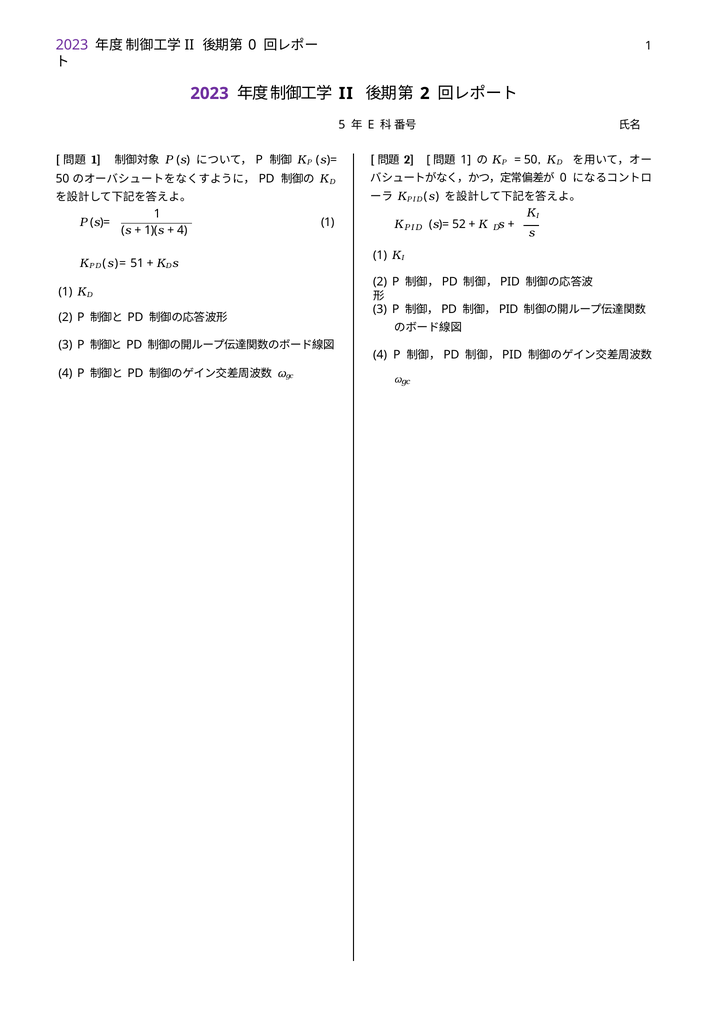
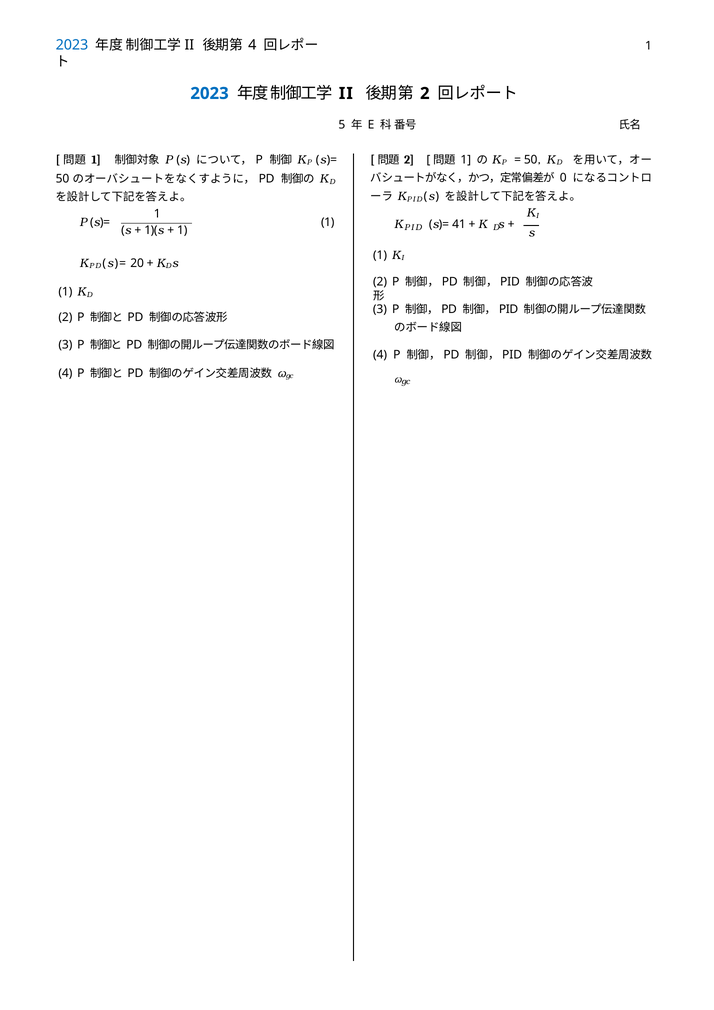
2023 at (72, 45) colour: purple -> blue
0 at (252, 45): 0 -> 4
2023 at (210, 93) colour: purple -> blue
52: 52 -> 41
4 at (182, 230): 4 -> 1
51: 51 -> 20
